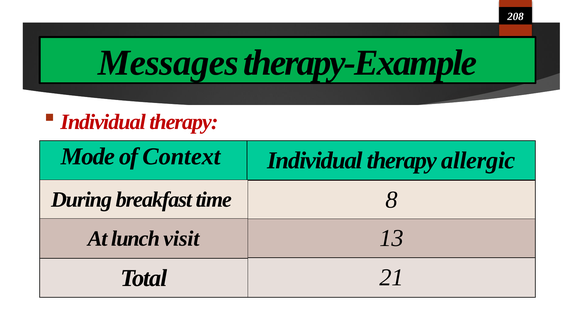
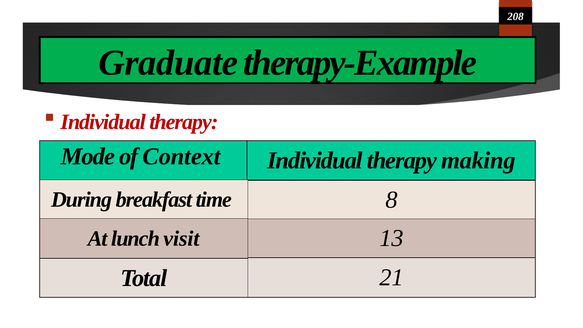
Messages: Messages -> Graduate
allergic: allergic -> making
